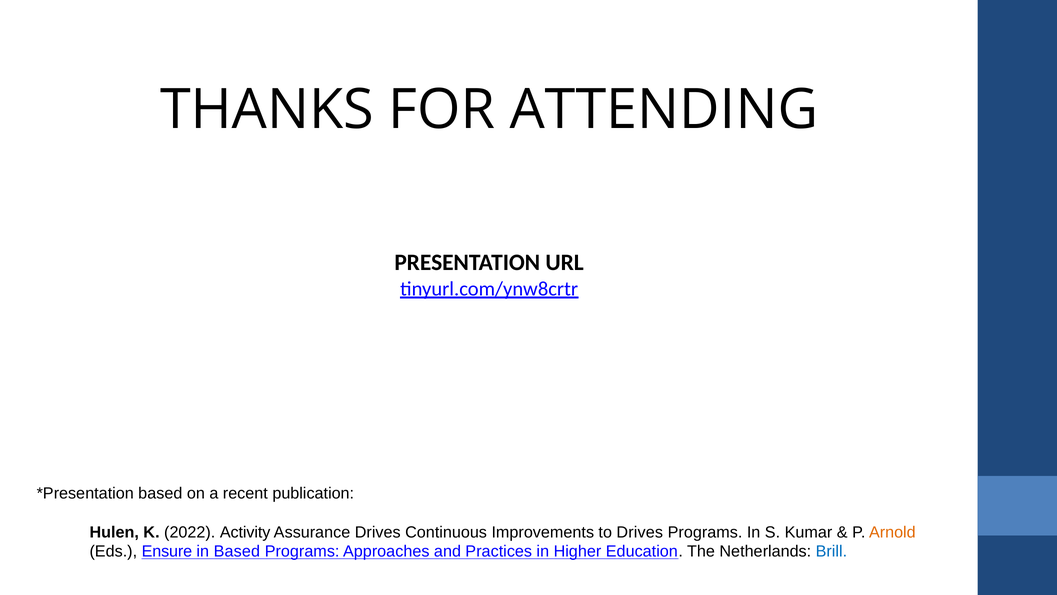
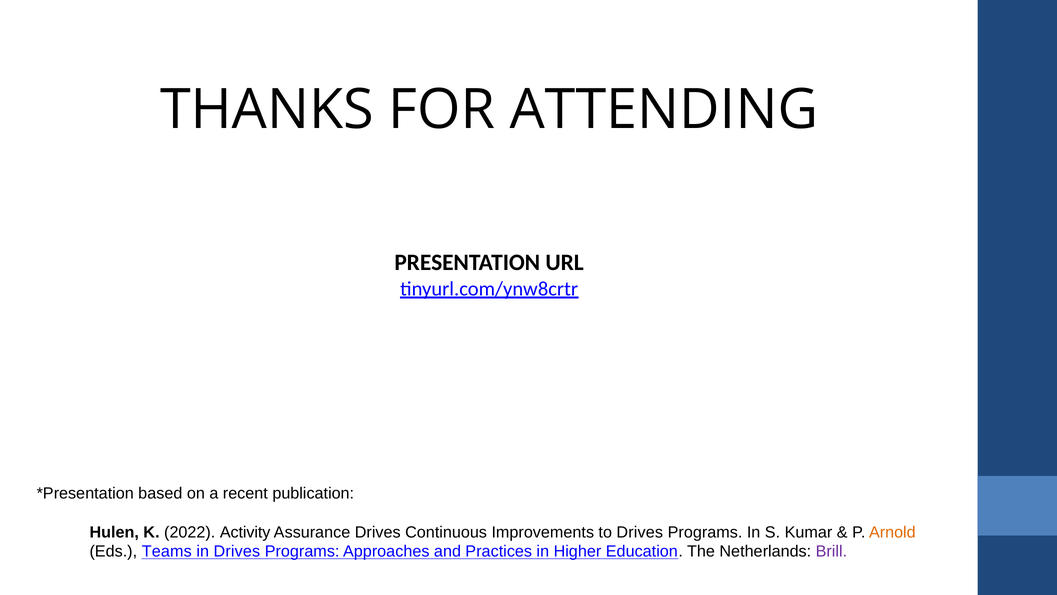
Ensure: Ensure -> Teams
in Based: Based -> Drives
Brill colour: blue -> purple
